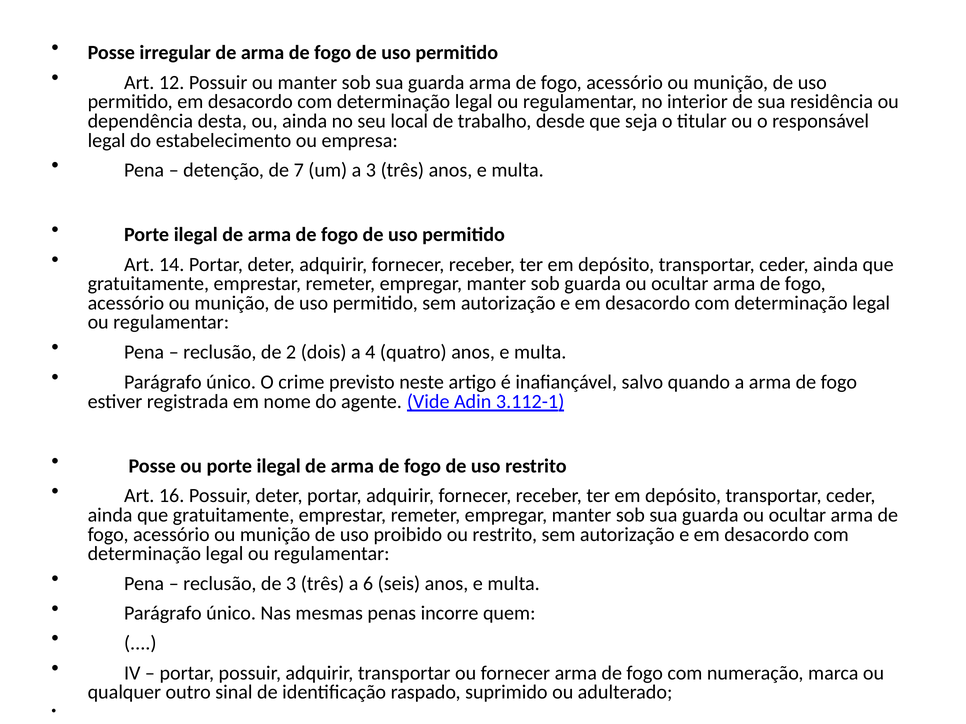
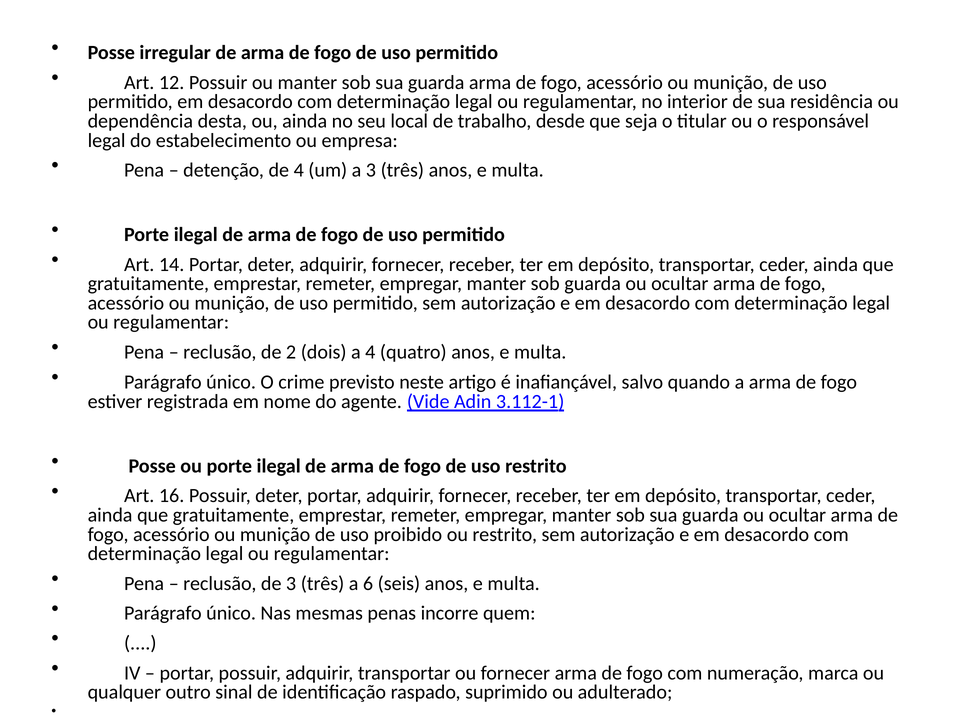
de 7: 7 -> 4
